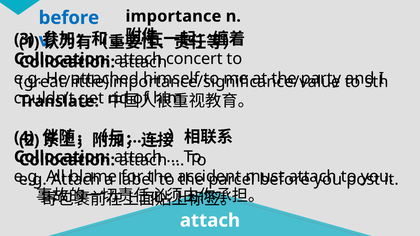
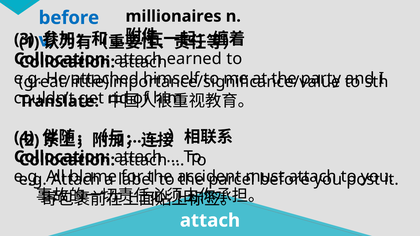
importance: importance -> millionaires
concert: concert -> earned
